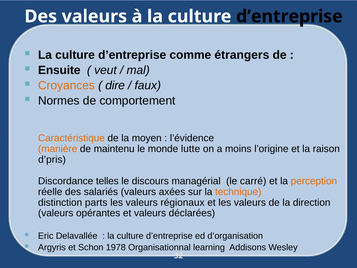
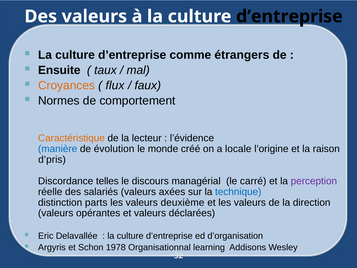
veut: veut -> taux
dire: dire -> flux
moyen: moyen -> lecteur
manière colour: orange -> blue
maintenu: maintenu -> évolution
lutte: lutte -> créé
moins: moins -> locale
perception colour: orange -> purple
technique colour: orange -> blue
régionaux: régionaux -> deuxième
